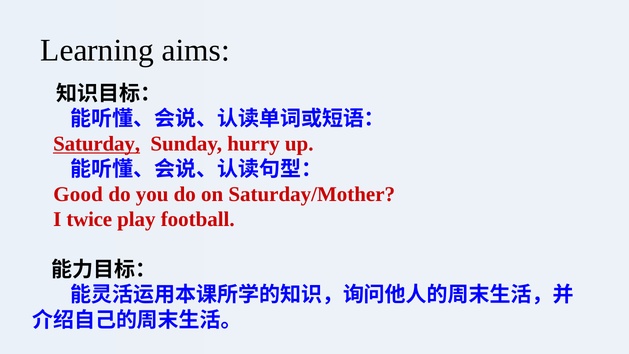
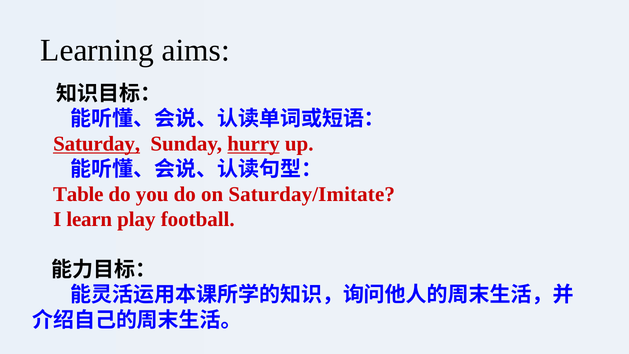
hurry underline: none -> present
Good: Good -> Table
Saturday/Mother: Saturday/Mother -> Saturday/Imitate
twice: twice -> learn
